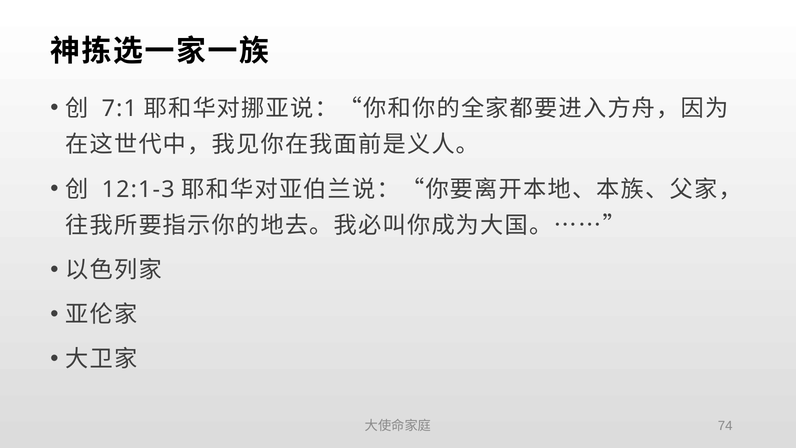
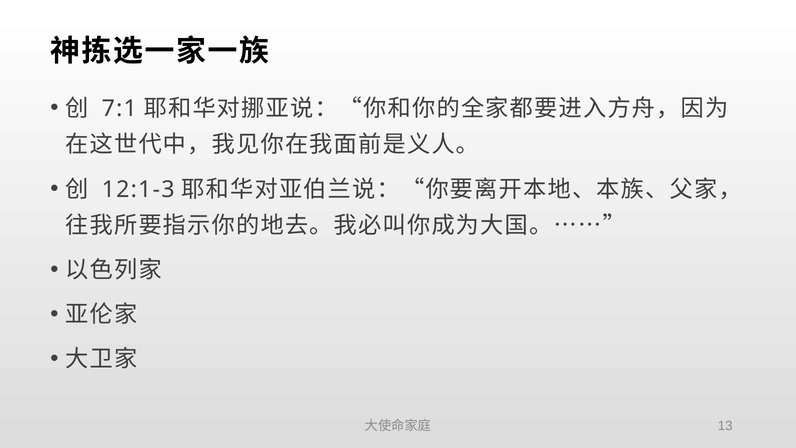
74: 74 -> 13
